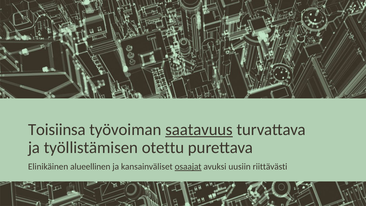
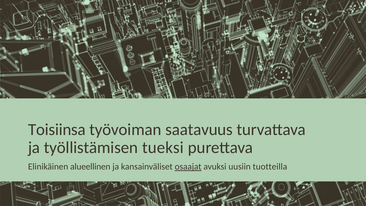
saatavuus underline: present -> none
otettu: otettu -> tueksi
riittävästi: riittävästi -> tuotteilla
